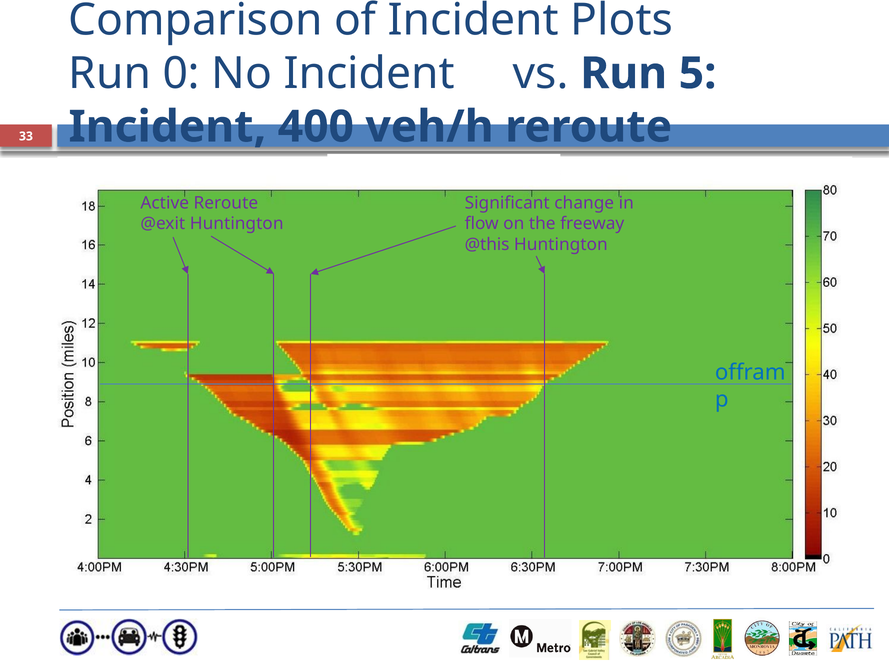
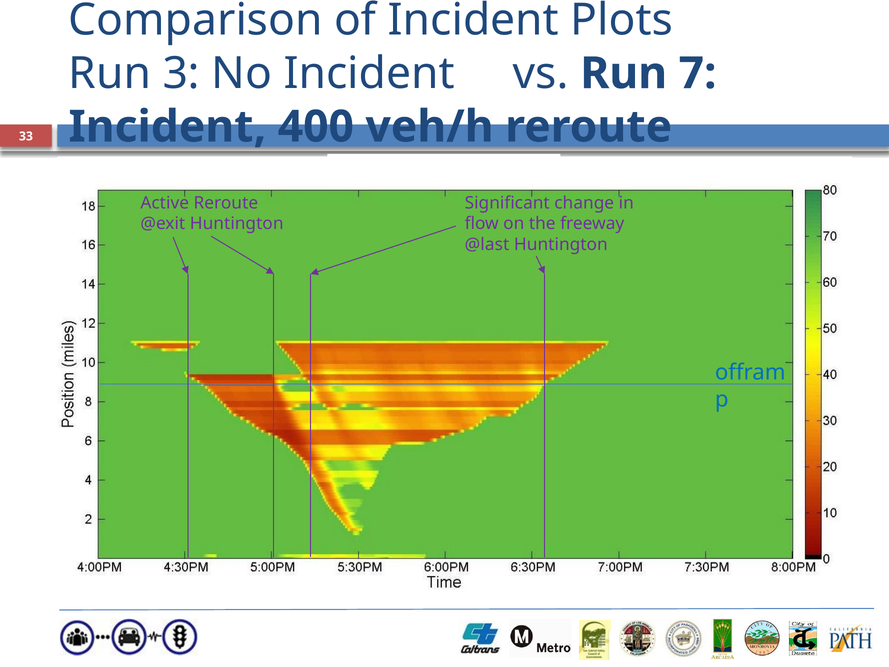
0: 0 -> 3
5: 5 -> 7
@this: @this -> @last
